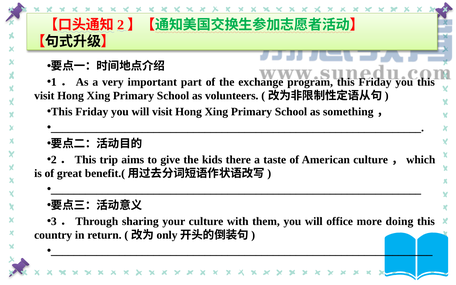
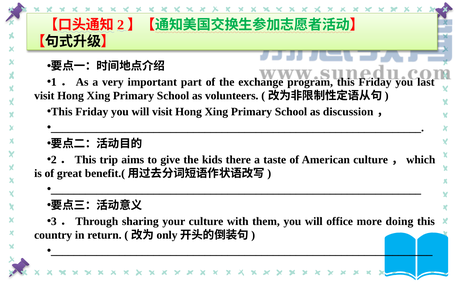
you this: this -> last
something: something -> discussion
